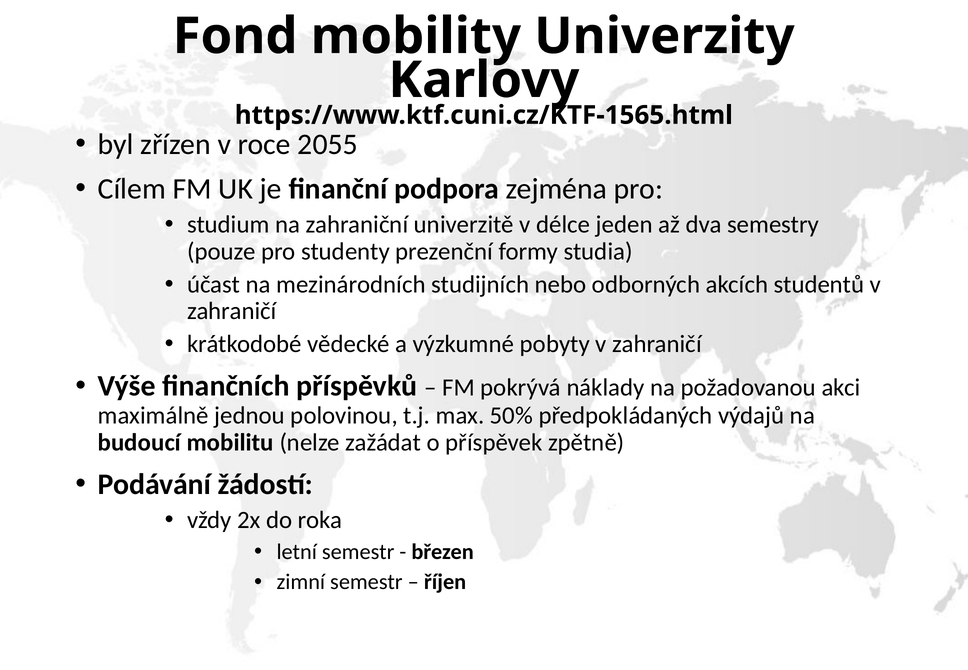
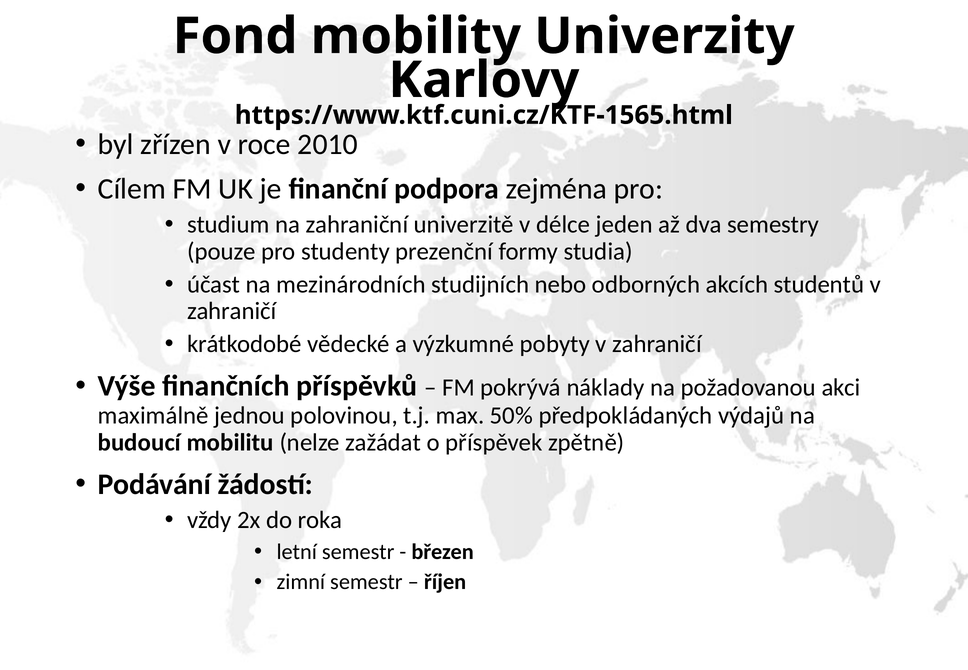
2055: 2055 -> 2010
